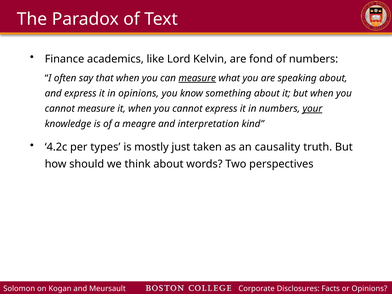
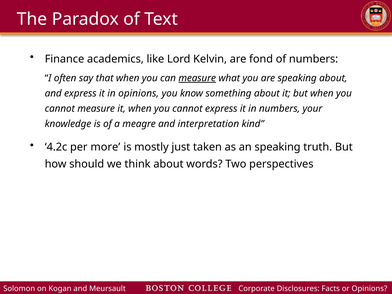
your underline: present -> none
types: types -> more
an causality: causality -> speaking
